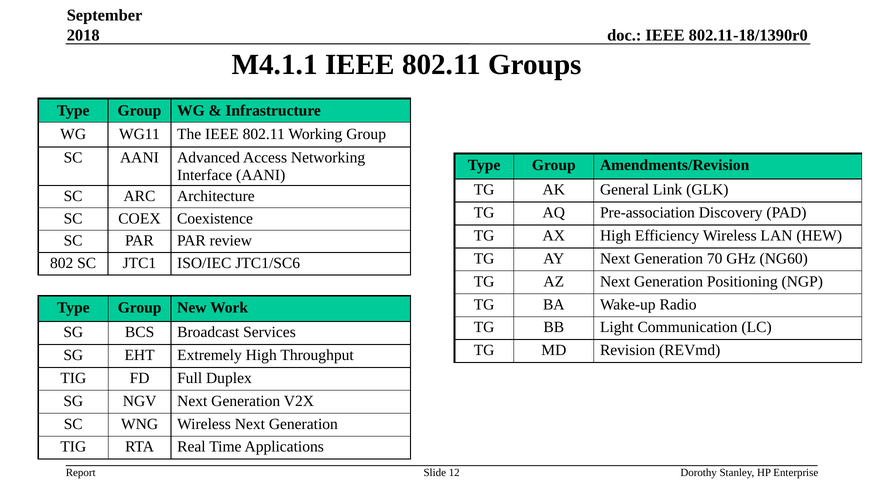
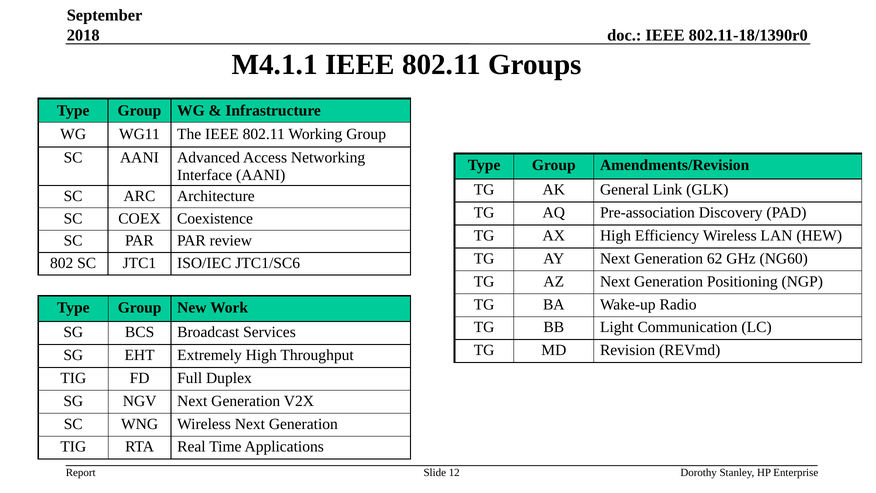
70: 70 -> 62
